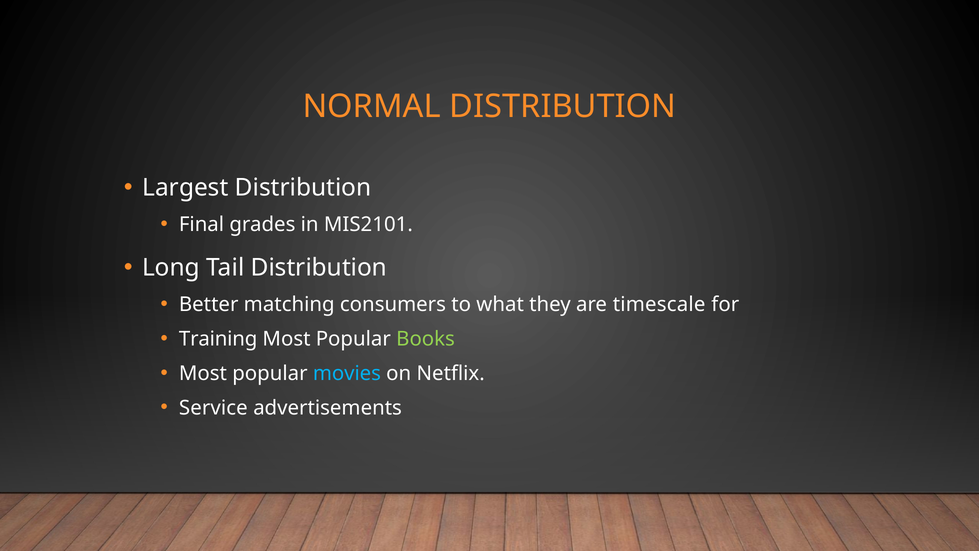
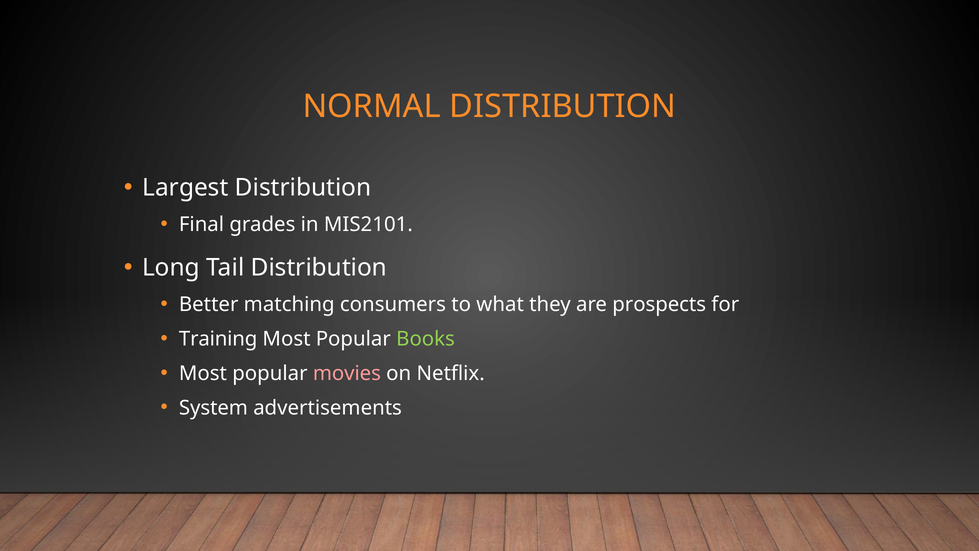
timescale: timescale -> prospects
movies colour: light blue -> pink
Service: Service -> System
